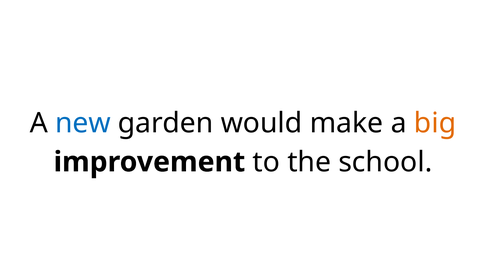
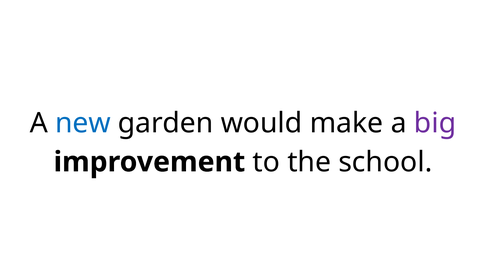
big colour: orange -> purple
